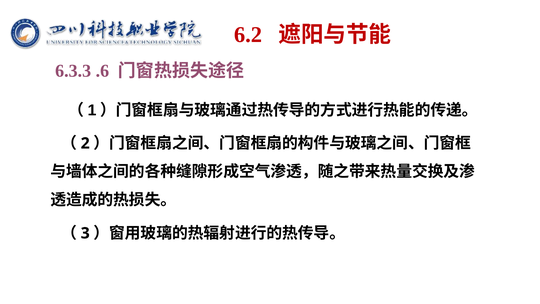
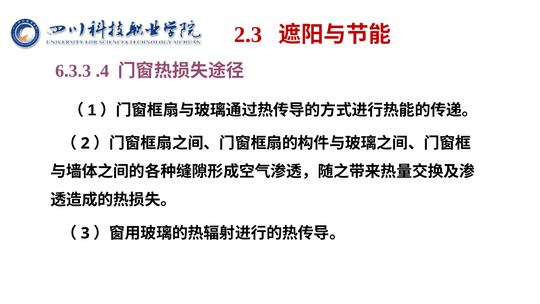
6.2: 6.2 -> 2.3
.6: .6 -> .4
